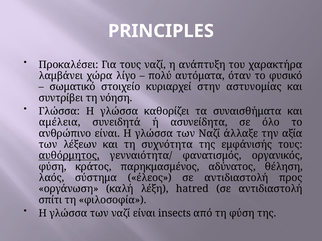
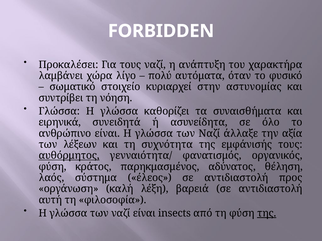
PRINCIPLES: PRINCIPLES -> FORBIDDEN
αμέλεια: αμέλεια -> ειρηνικά
hatred: hatred -> βαρειά
σπίτι: σπίτι -> αυτή
της at (267, 214) underline: none -> present
